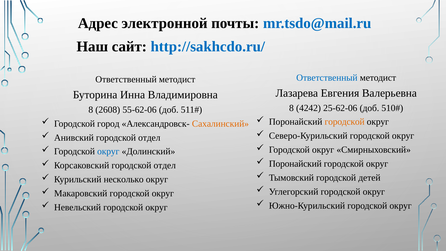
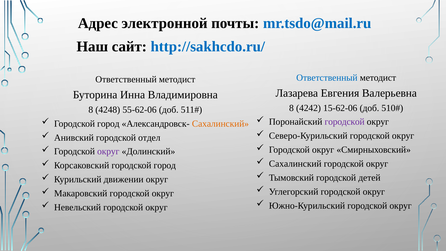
25-62-06: 25-62-06 -> 15-62-06
2608: 2608 -> 4248
городской at (345, 122) colour: orange -> purple
округ at (108, 152) colour: blue -> purple
Поронайский at (295, 164): Поронайский -> Сахалинский
Корсаковский городской отдел: отдел -> город
несколько: несколько -> движении
